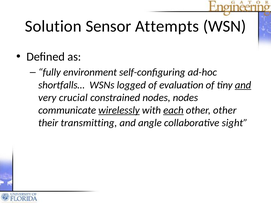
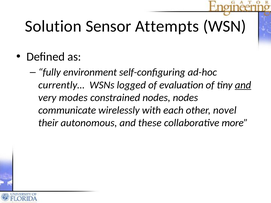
shortfalls…: shortfalls… -> currently…
crucial: crucial -> modes
wirelessly underline: present -> none
each underline: present -> none
other other: other -> novel
transmitting: transmitting -> autonomous
angle: angle -> these
sight: sight -> more
